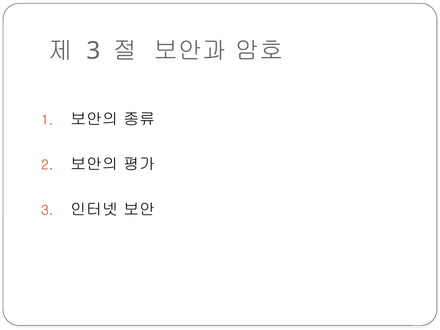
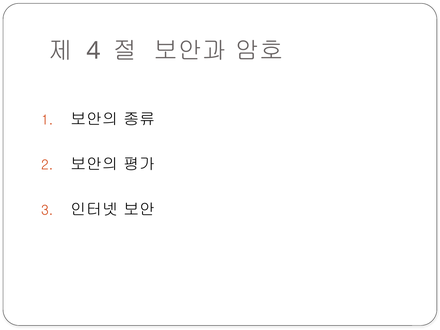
3 at (94, 51): 3 -> 4
